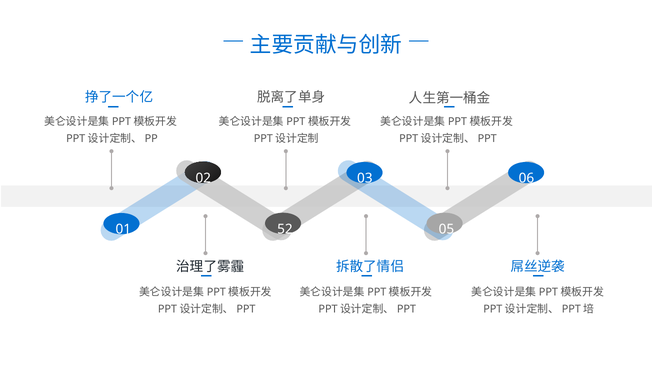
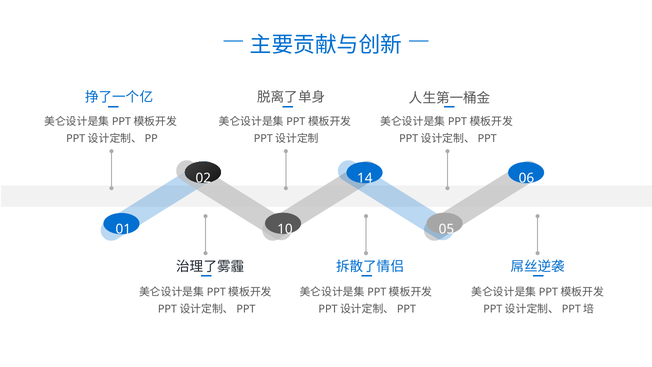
03: 03 -> 14
52: 52 -> 10
